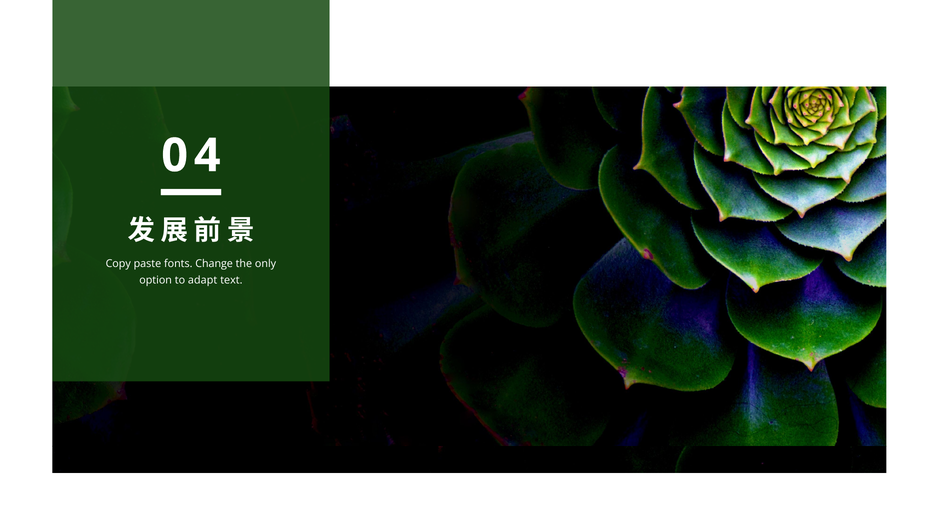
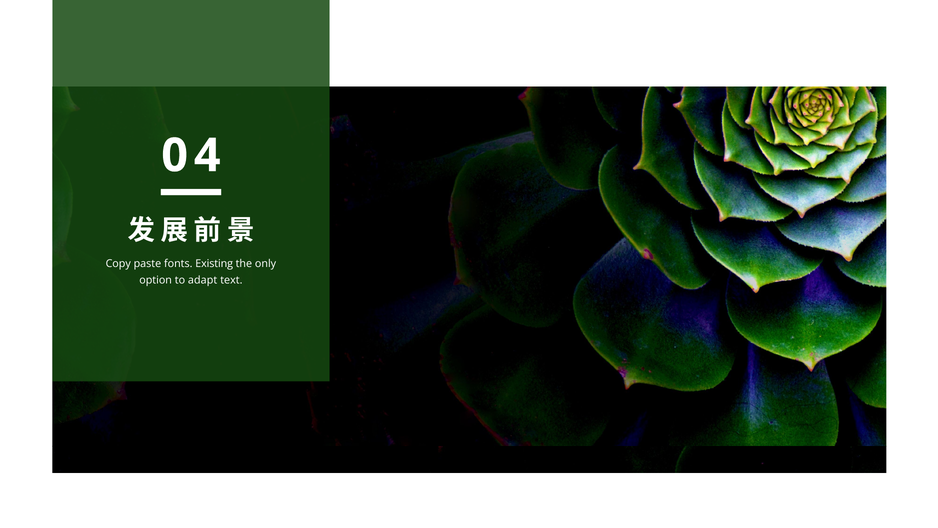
Change: Change -> Existing
